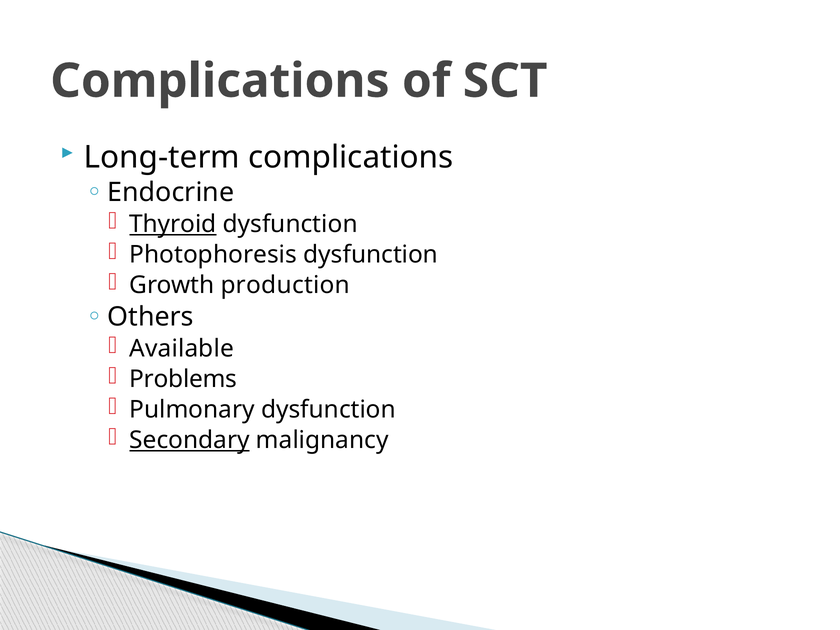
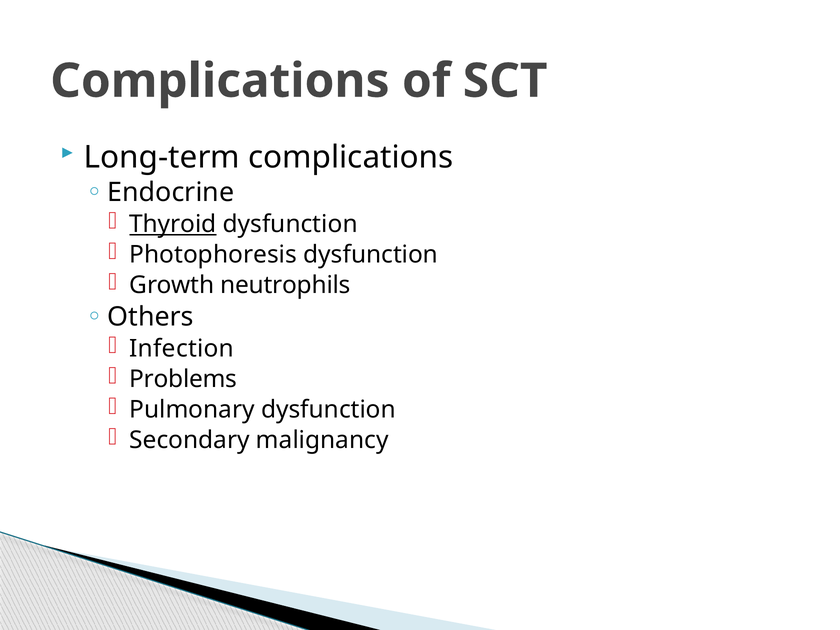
production: production -> neutrophils
Available: Available -> Infection
Secondary underline: present -> none
